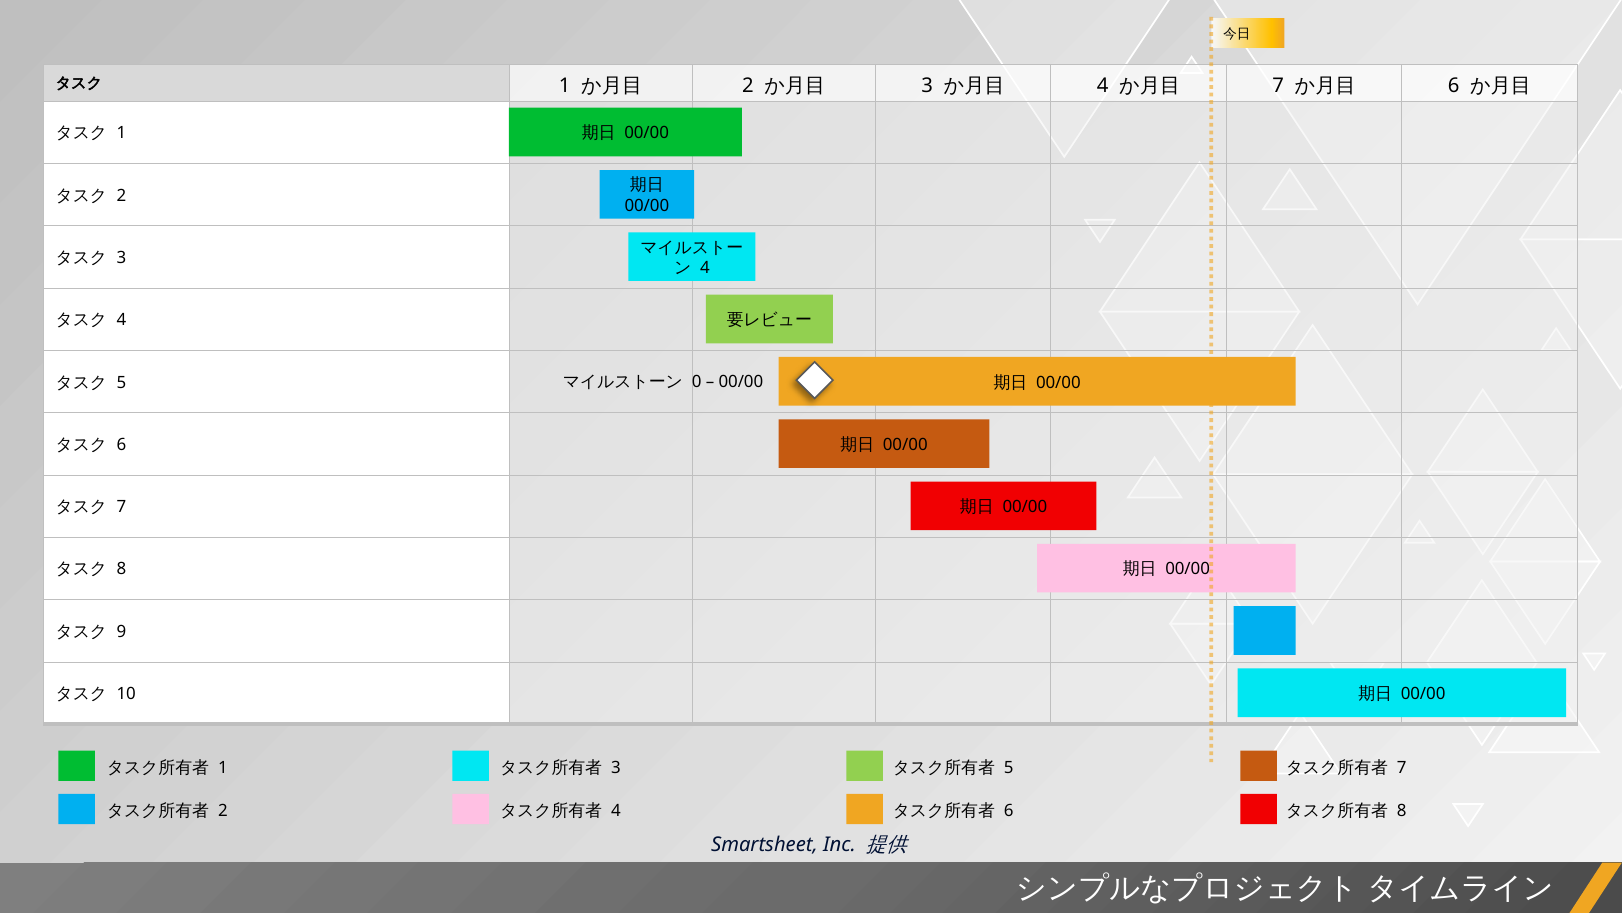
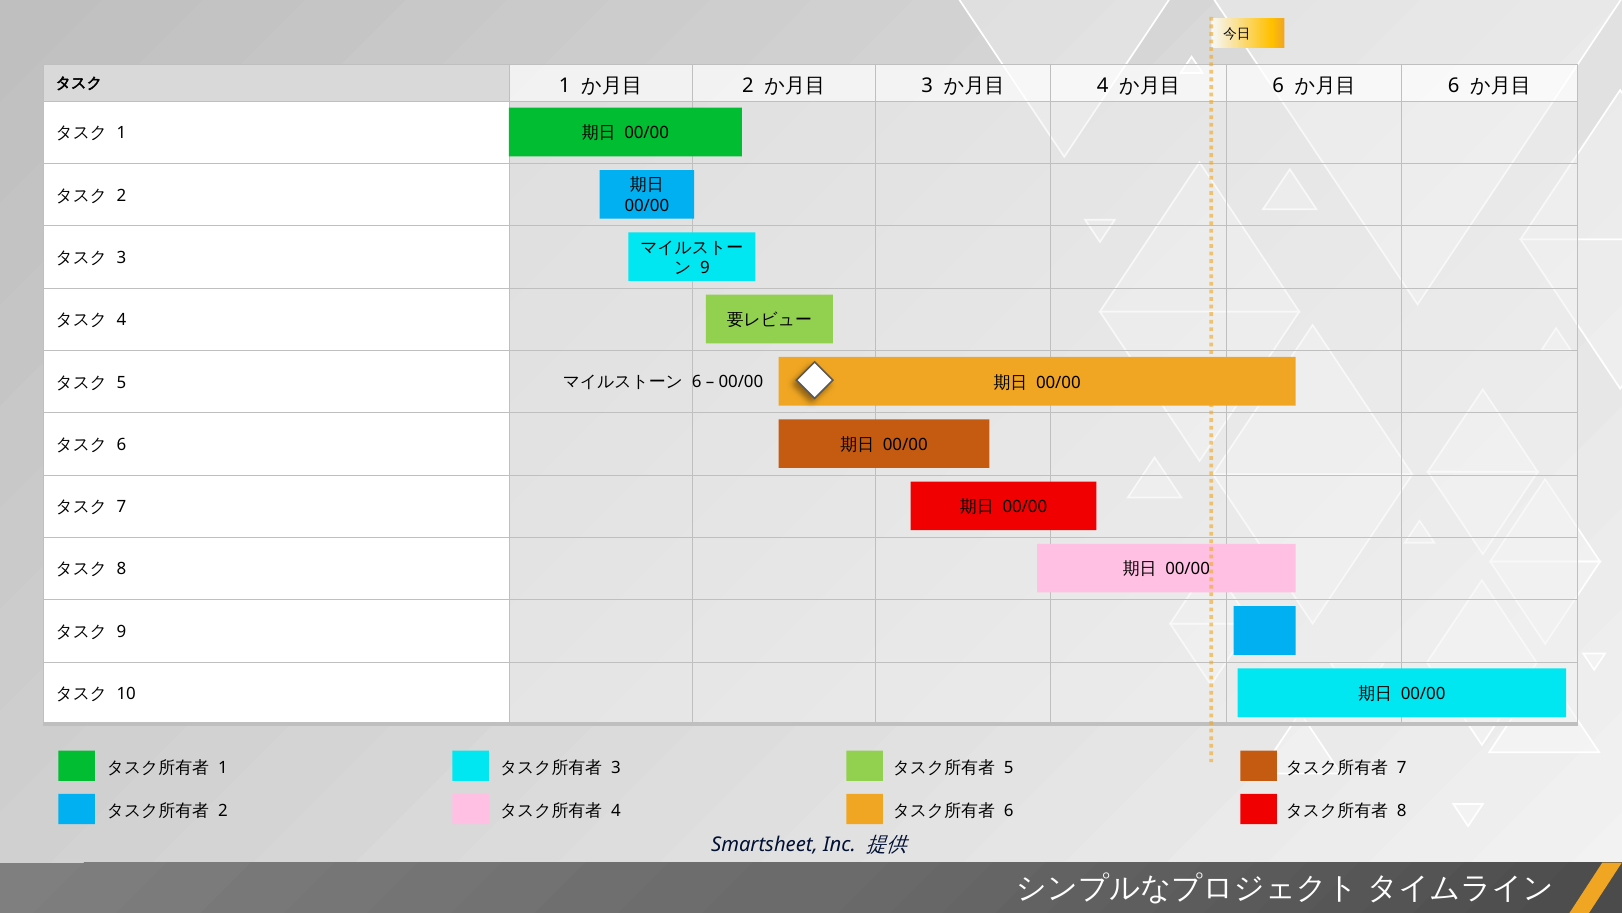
7 at (1278, 86): 7 -> 6
4 at (705, 268): 4 -> 9
0 at (697, 382): 0 -> 6
